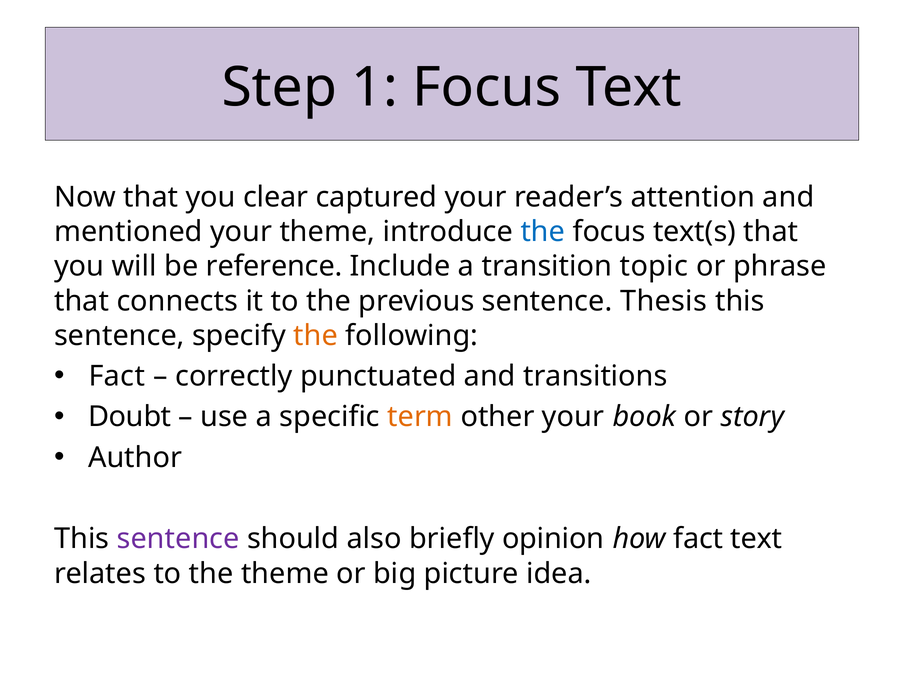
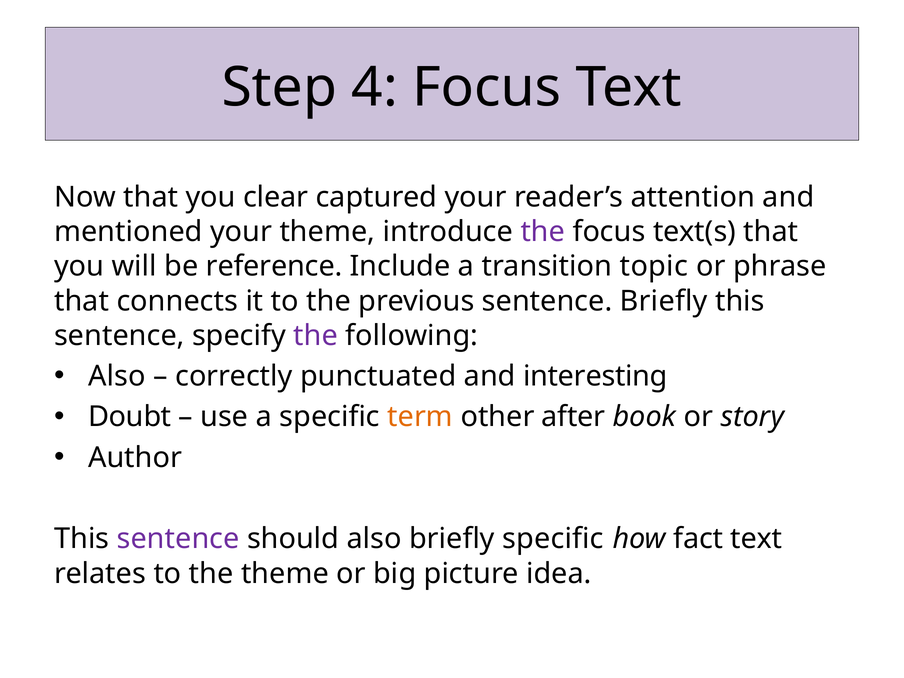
1: 1 -> 4
the at (543, 232) colour: blue -> purple
sentence Thesis: Thesis -> Briefly
the at (316, 336) colour: orange -> purple
Fact at (117, 376): Fact -> Also
transitions: transitions -> interesting
other your: your -> after
briefly opinion: opinion -> specific
